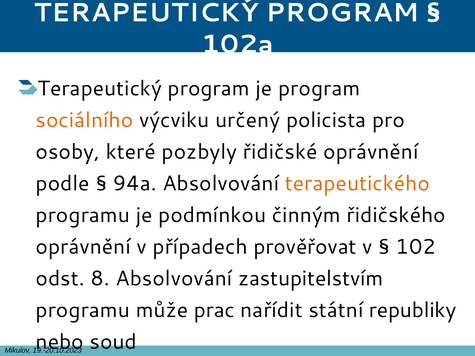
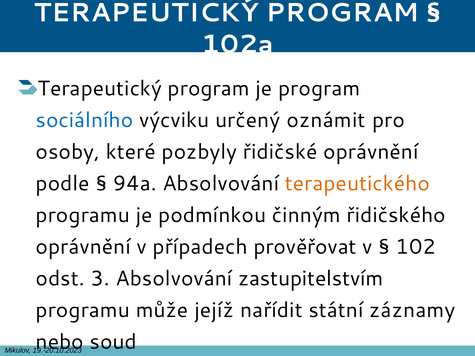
sociálního colour: orange -> blue
policista: policista -> oznámit
8: 8 -> 3
prac: prac -> jejíž
republiky: republiky -> záznamy
